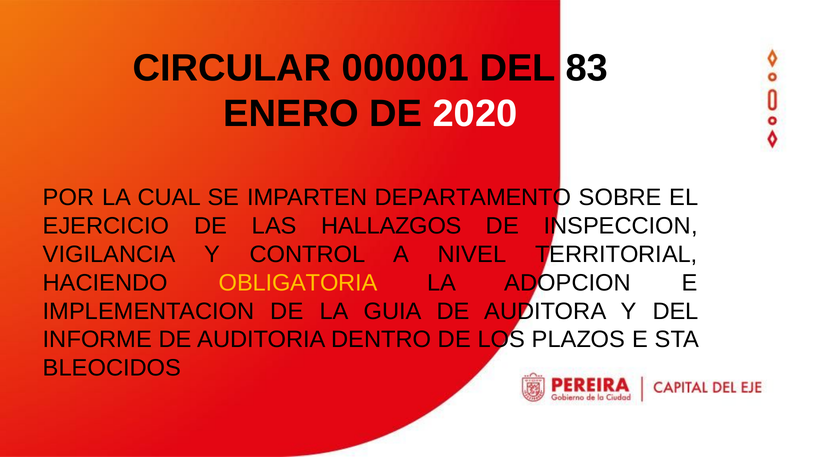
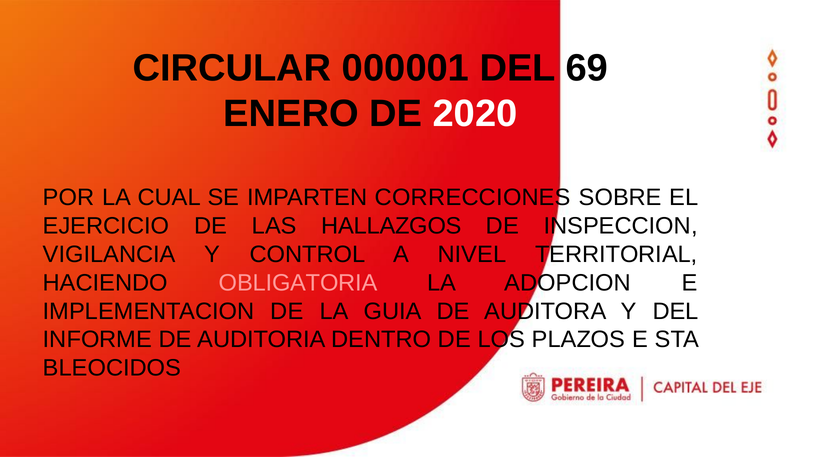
83: 83 -> 69
DEPARTAMENTO: DEPARTAMENTO -> CORRECCIONES
OBLIGATORIA colour: yellow -> pink
